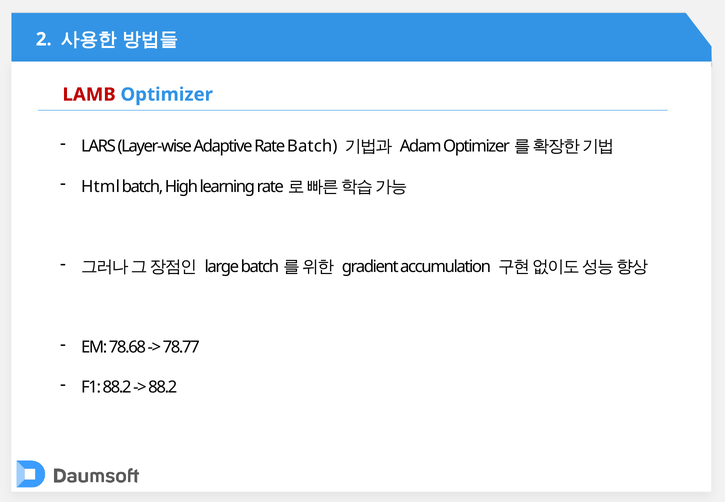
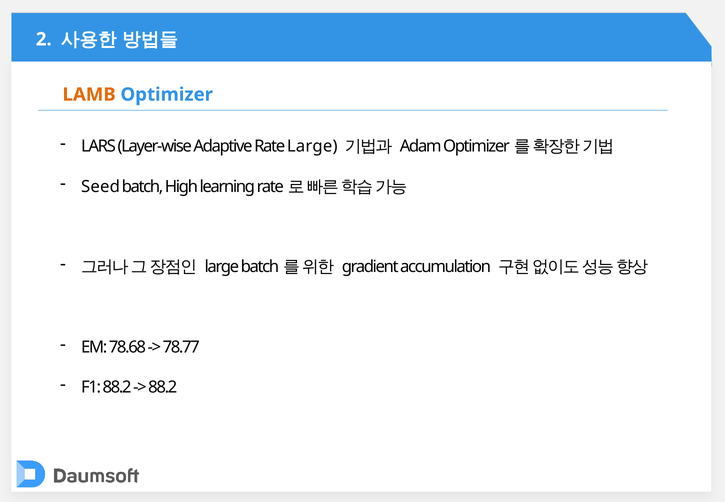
LAMB colour: red -> orange
Rate Batch: Batch -> Large
Html: Html -> Seed
